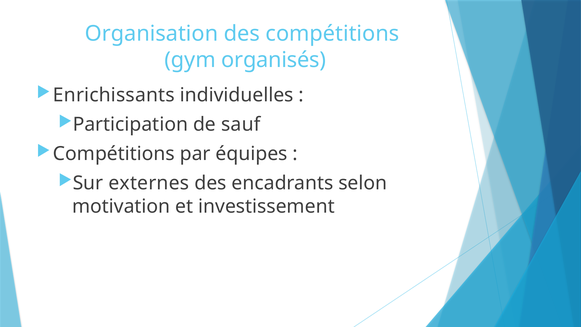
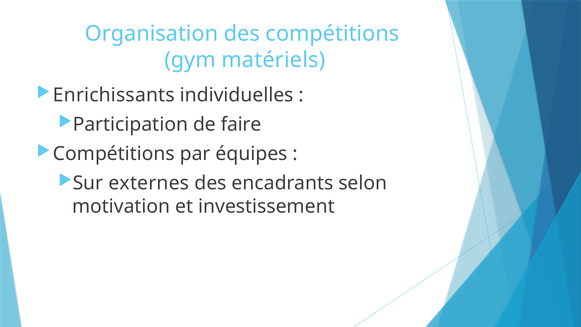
organisés: organisés -> matériels
sauf: sauf -> faire
